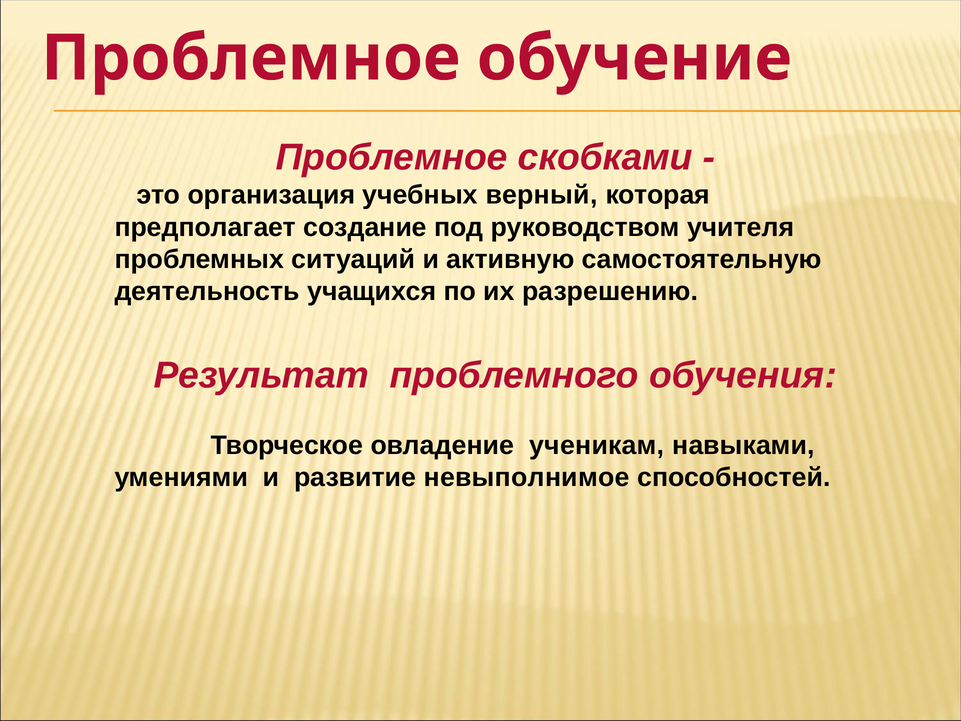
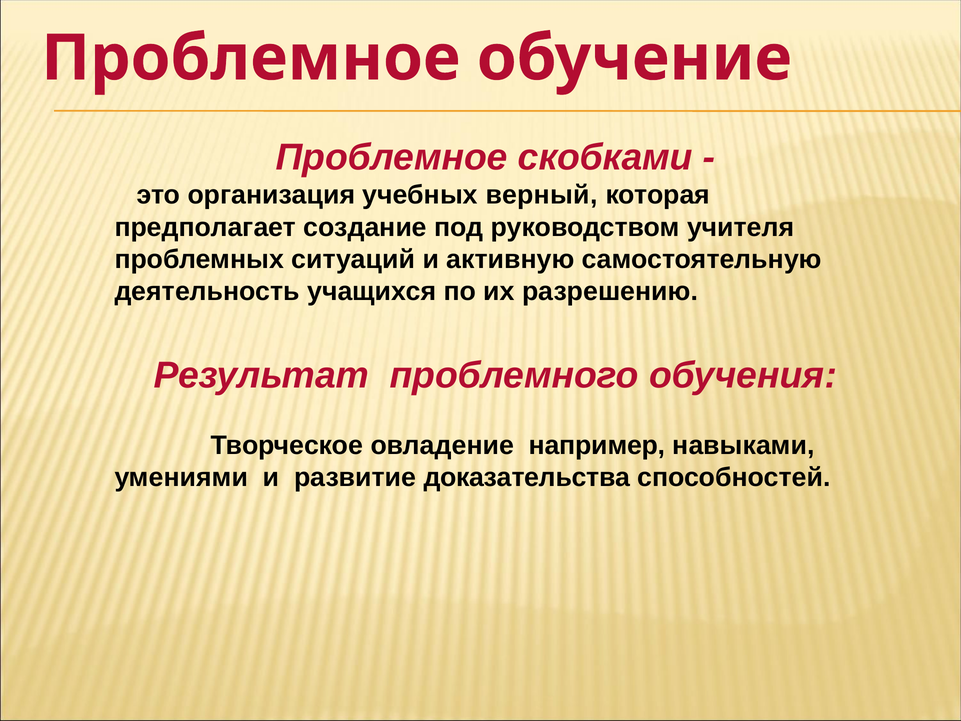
ученикам: ученикам -> например
невыполнимое: невыполнимое -> доказательства
